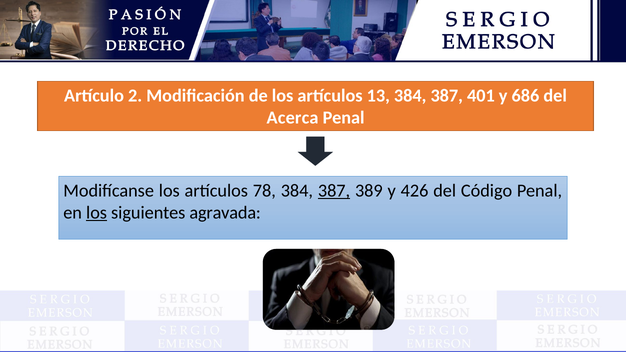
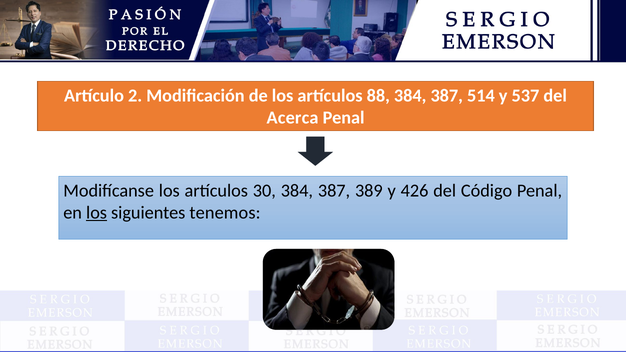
13: 13 -> 88
401: 401 -> 514
686: 686 -> 537
78: 78 -> 30
387 at (334, 191) underline: present -> none
agravada: agravada -> tenemos
